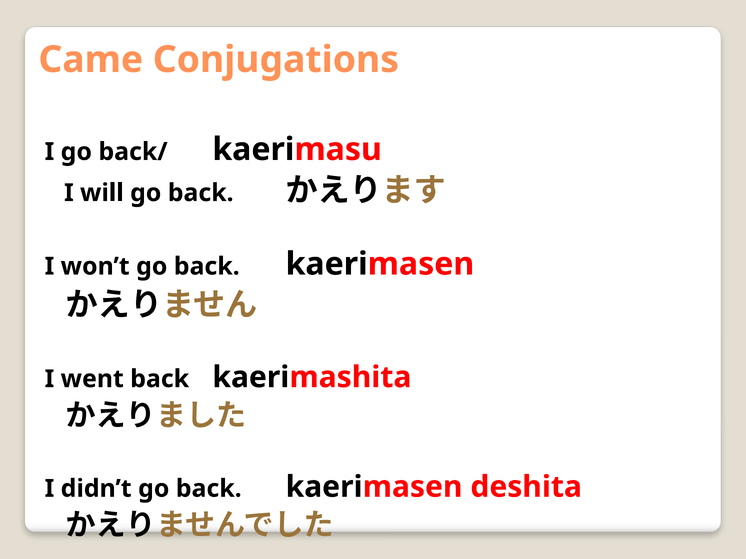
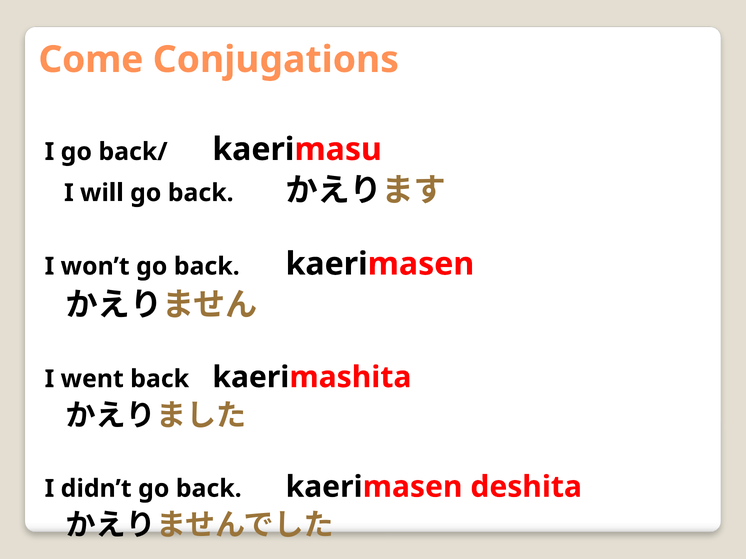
Came: Came -> Come
